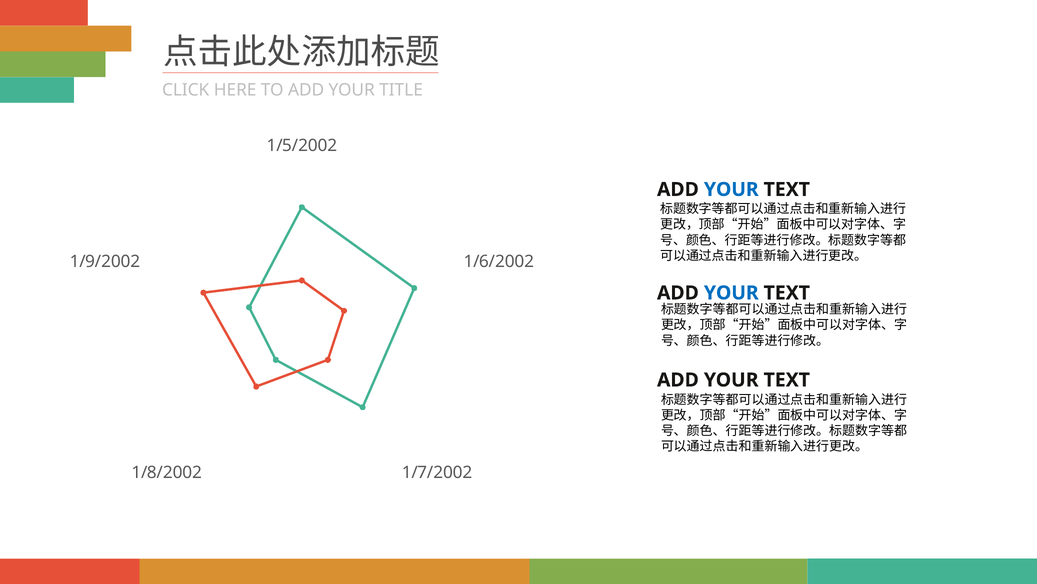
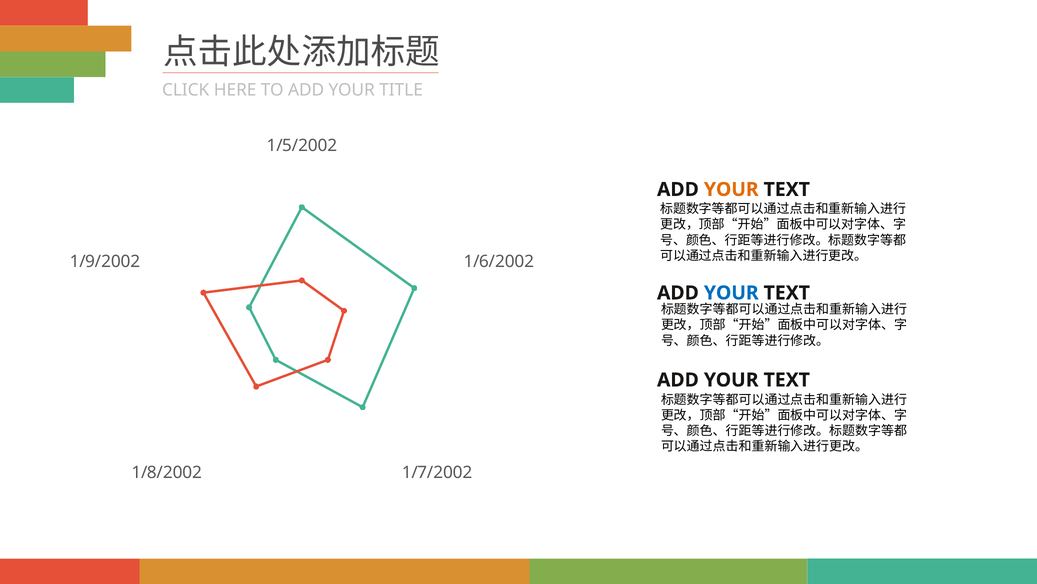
YOUR at (731, 189) colour: blue -> orange
